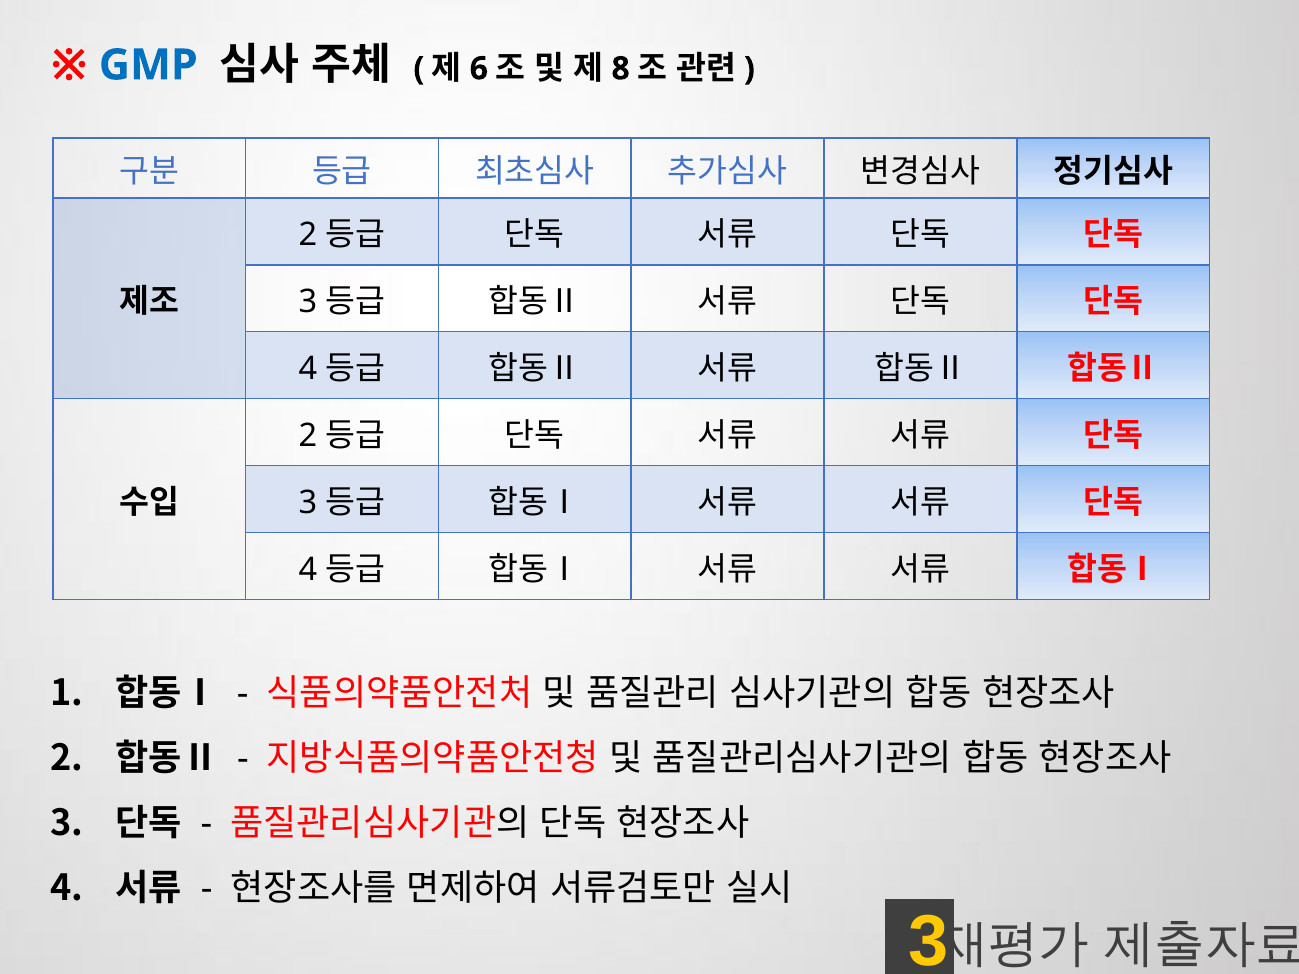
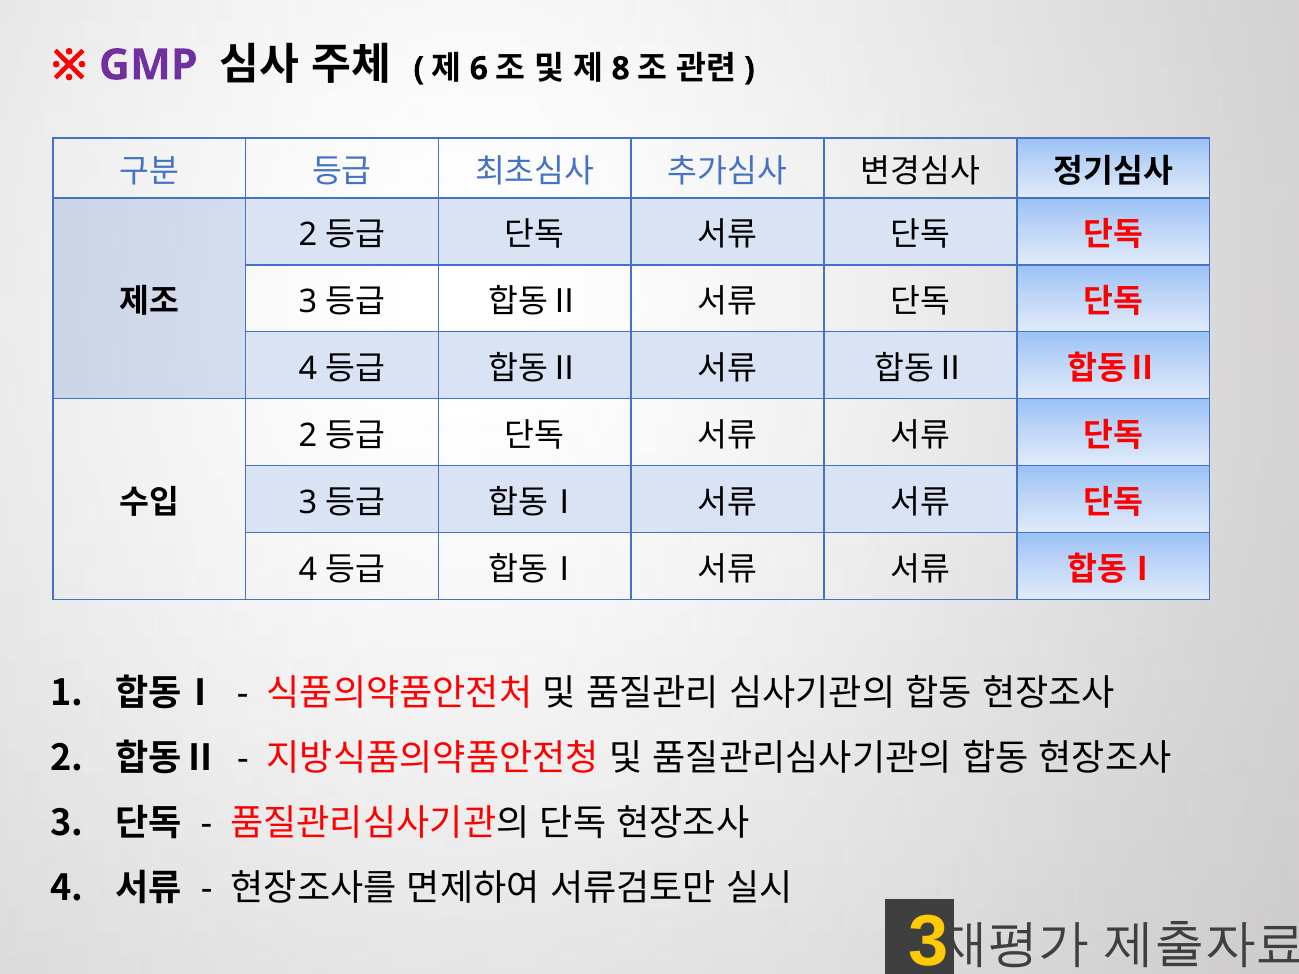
GMP colour: blue -> purple
